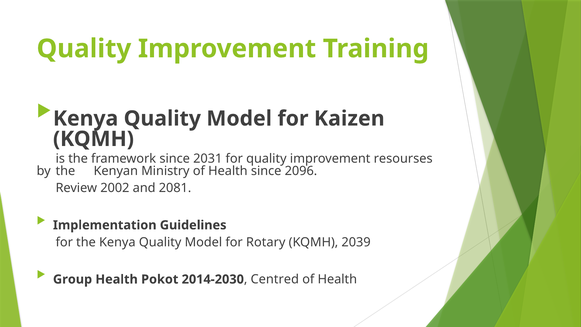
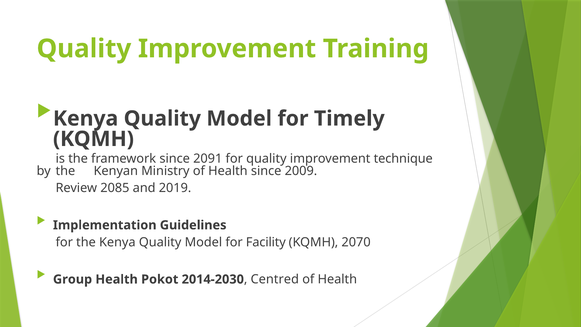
Kaizen: Kaizen -> Timely
2031: 2031 -> 2091
resourses: resourses -> technique
2096: 2096 -> 2009
2002: 2002 -> 2085
2081: 2081 -> 2019
Rotary: Rotary -> Facility
2039: 2039 -> 2070
